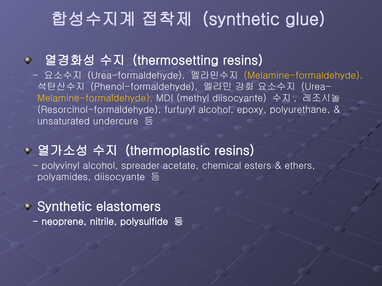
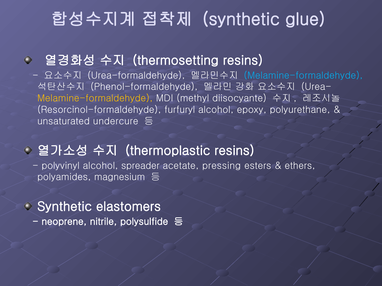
Melamine-formaldehyde at (303, 76) colour: yellow -> light blue
chemical: chemical -> pressing
polyamides diisocyante: diisocyante -> magnesium
